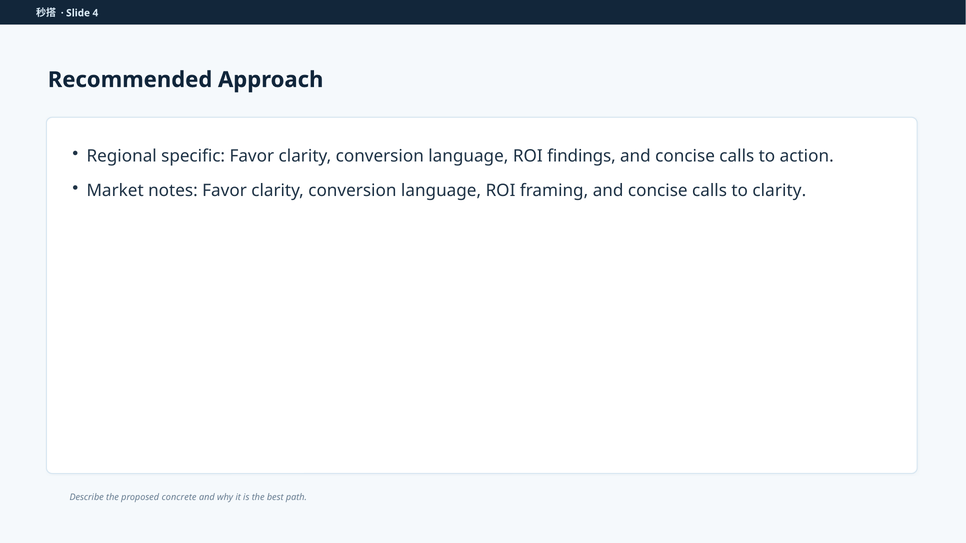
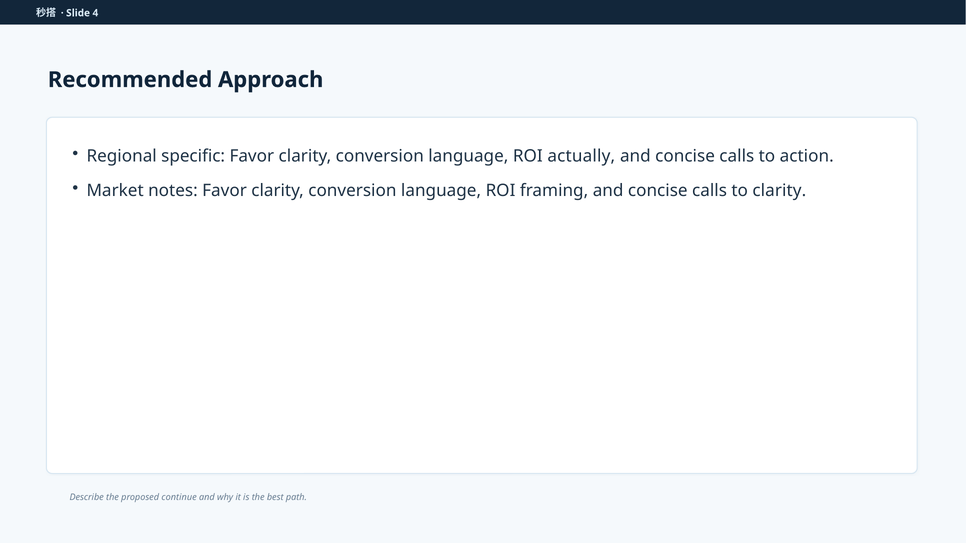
findings: findings -> actually
concrete: concrete -> continue
